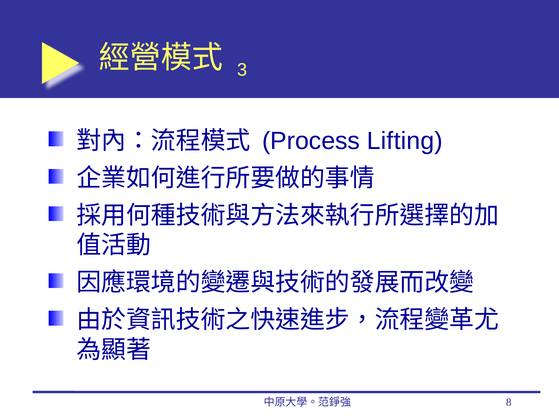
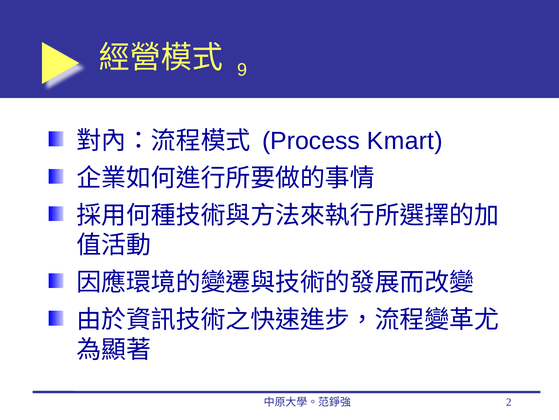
3: 3 -> 9
Lifting: Lifting -> Kmart
8: 8 -> 2
